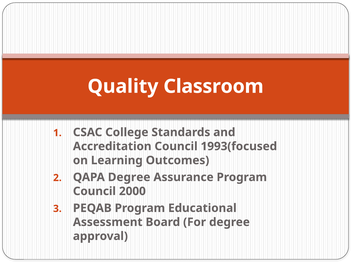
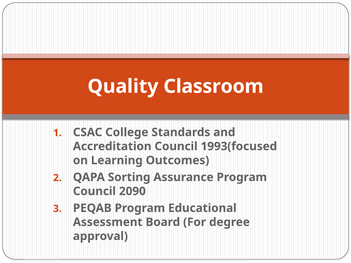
QAPA Degree: Degree -> Sorting
2000: 2000 -> 2090
